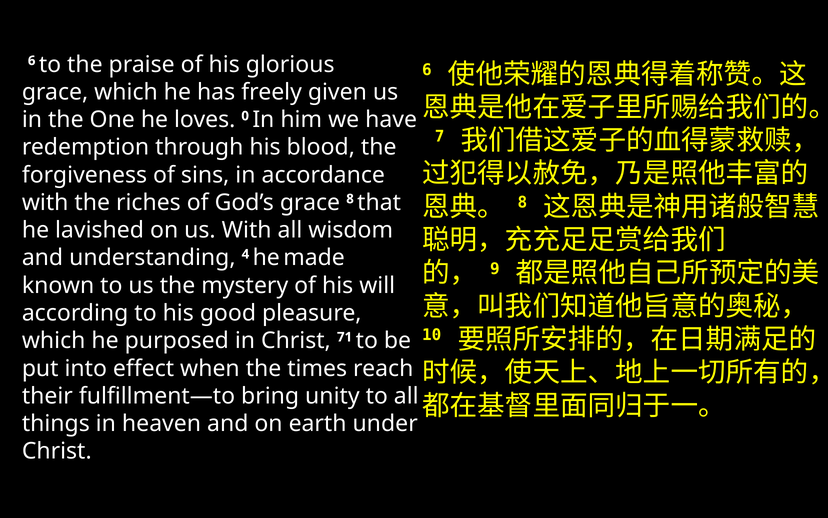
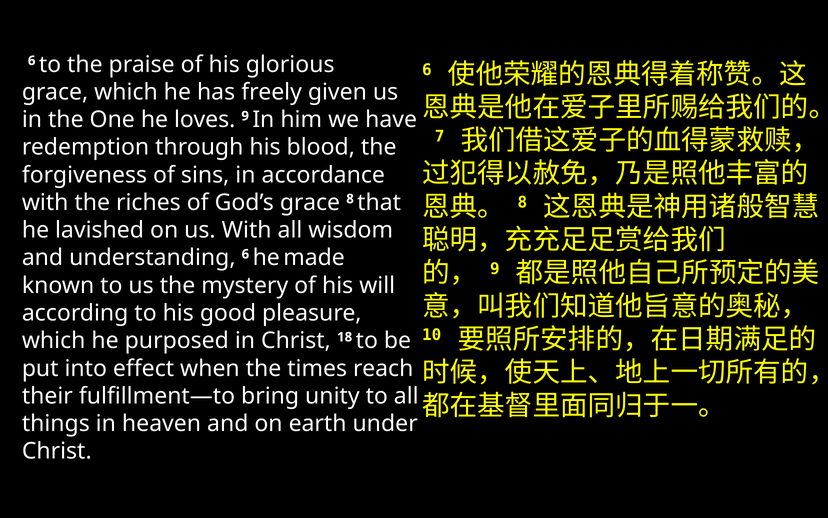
loves 0: 0 -> 9
understanding 4: 4 -> 6
71: 71 -> 18
